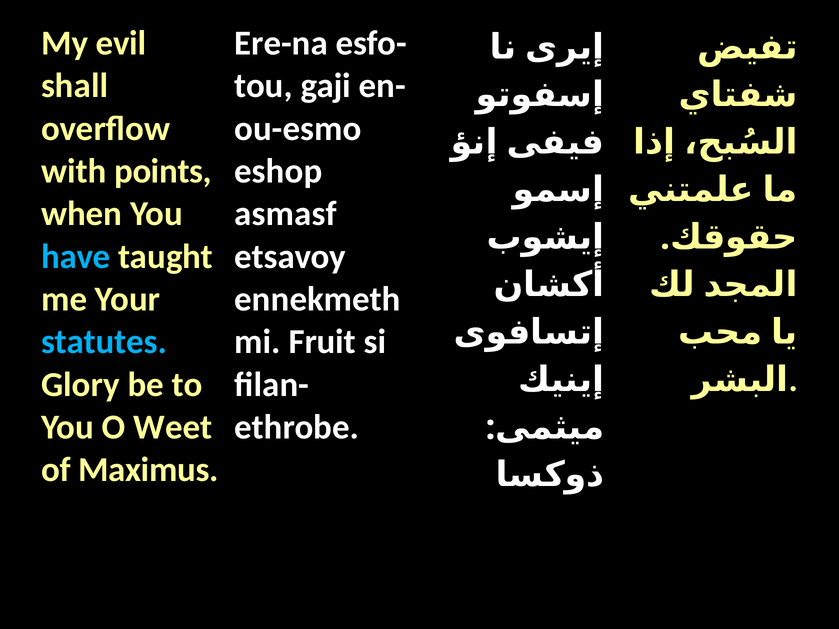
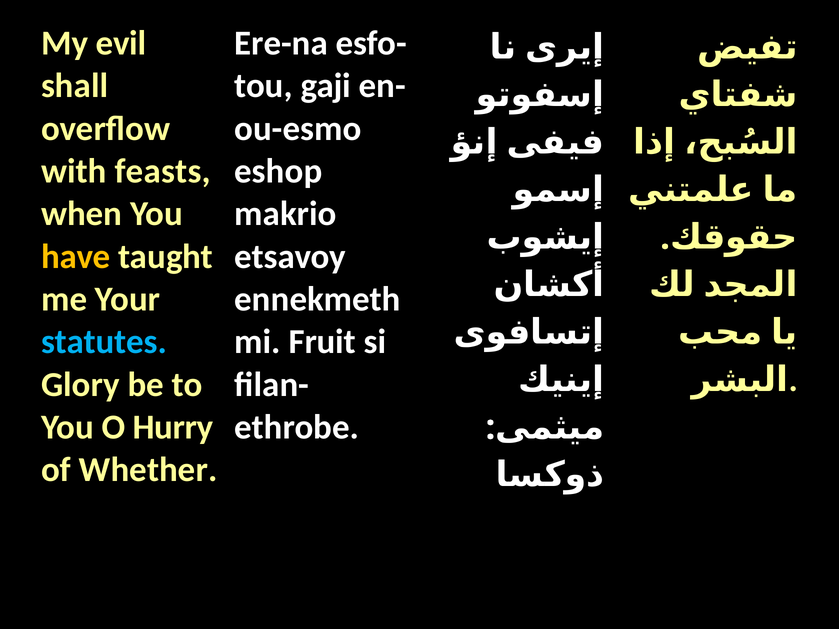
points: points -> feasts
asmasf: asmasf -> makrio
have colour: light blue -> yellow
Weet: Weet -> Hurry
Maximus: Maximus -> Whether
